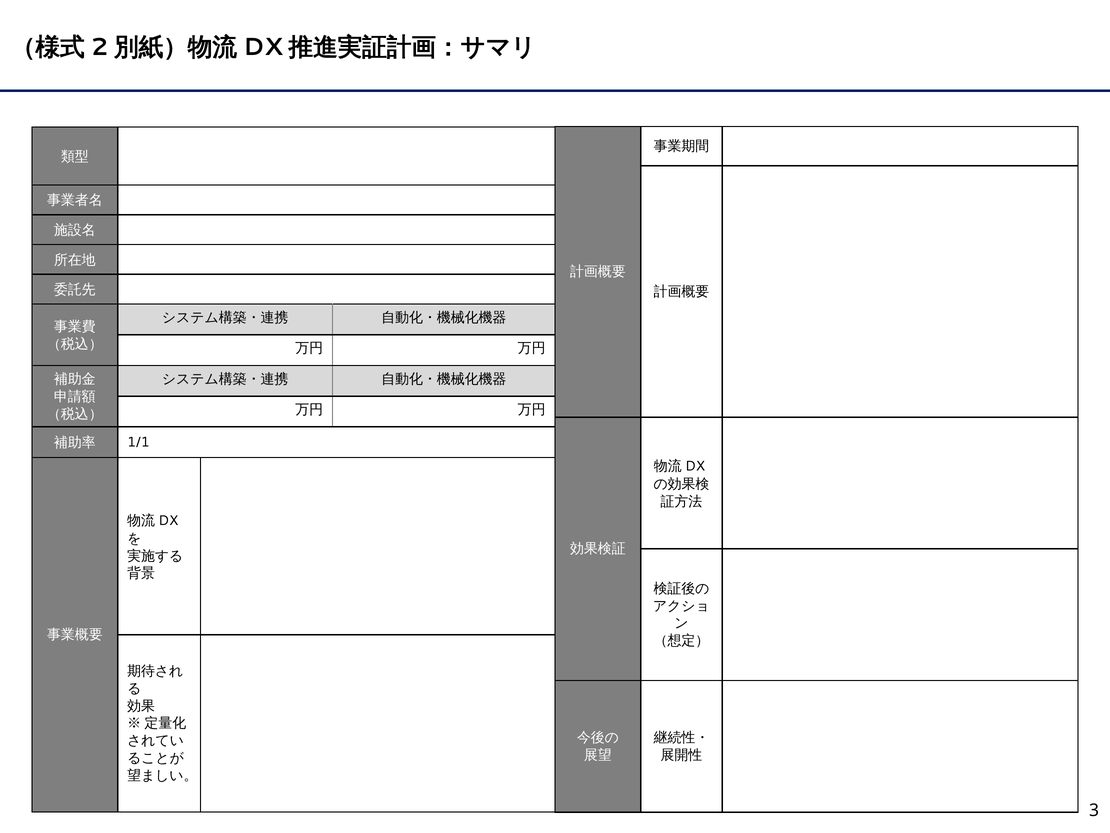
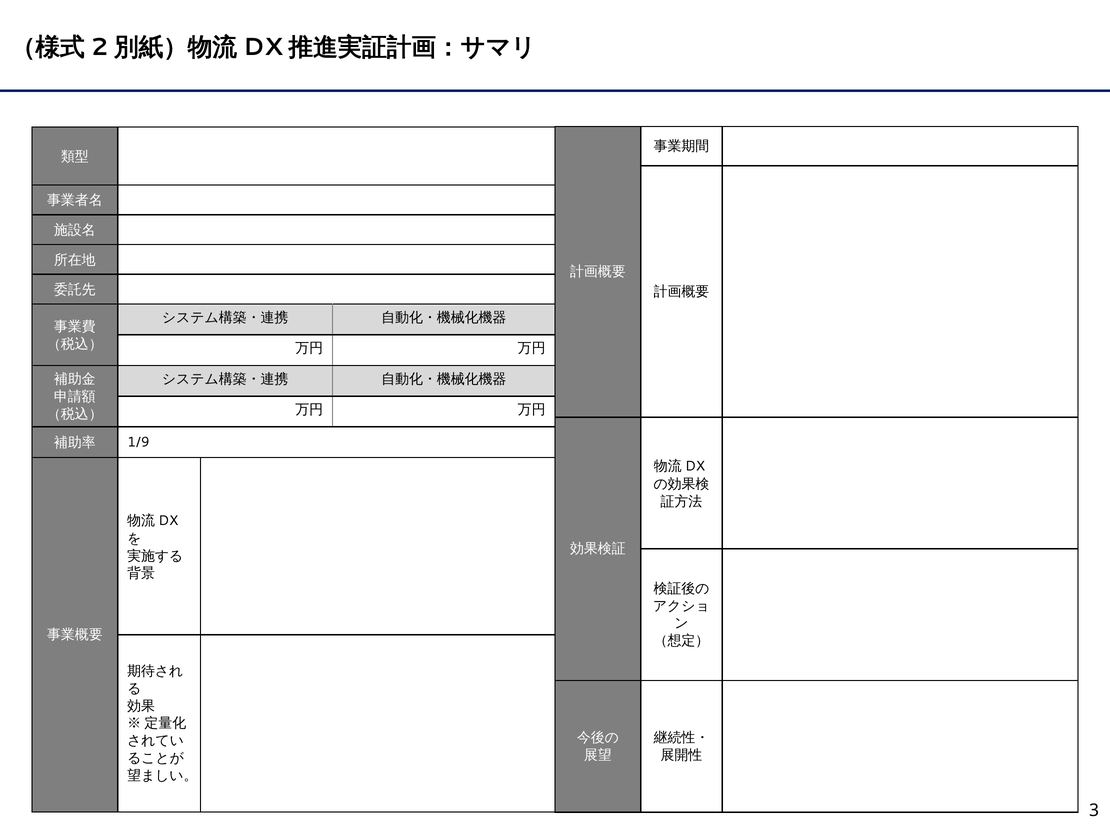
1/1: 1/1 -> 1/9
